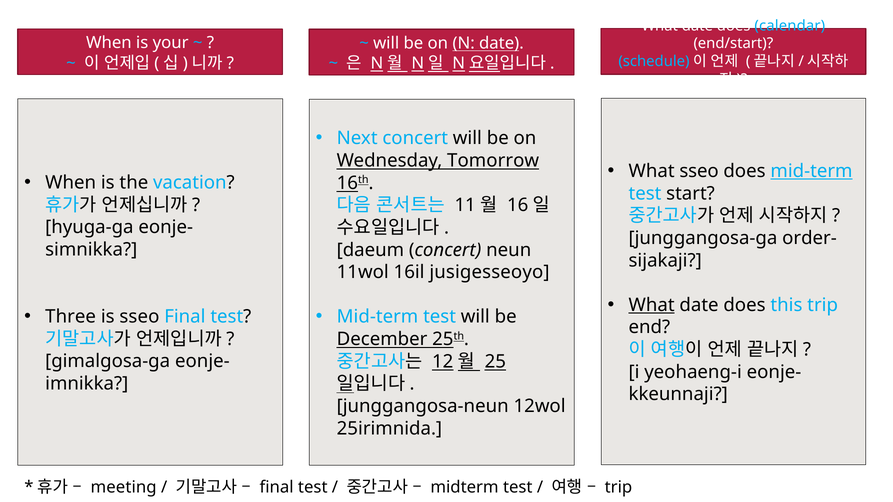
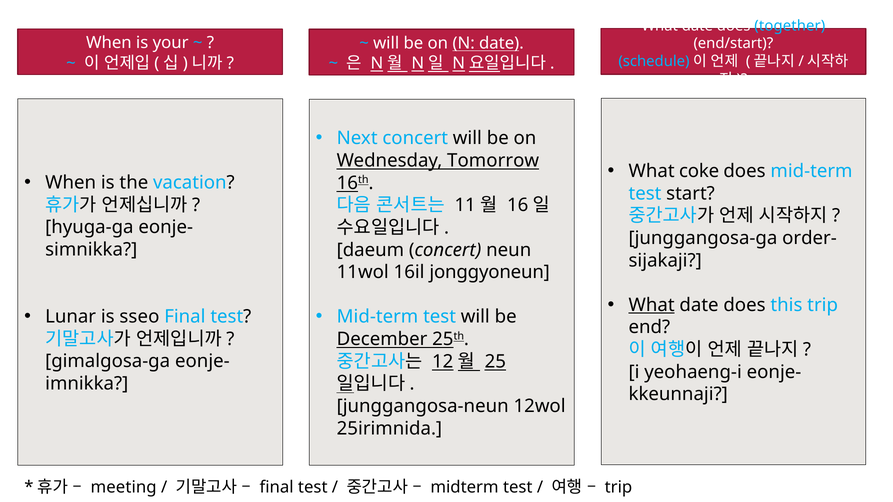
calendar: calendar -> together
What sseo: sseo -> coke
mid-term at (812, 171) underline: present -> none
jusigesseoyo: jusigesseoyo -> jonggyoneun
Three: Three -> Lunar
